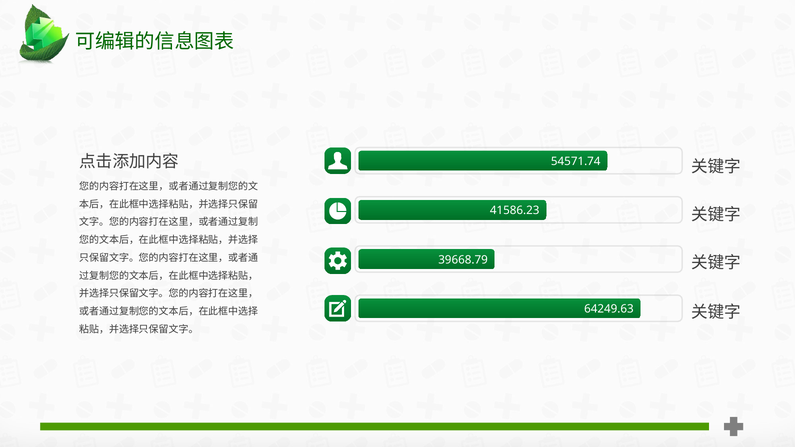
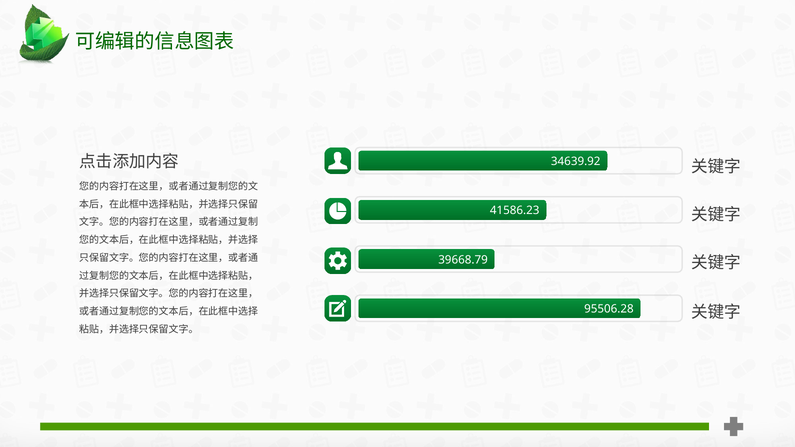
54571.74: 54571.74 -> 34639.92
64249.63: 64249.63 -> 95506.28
